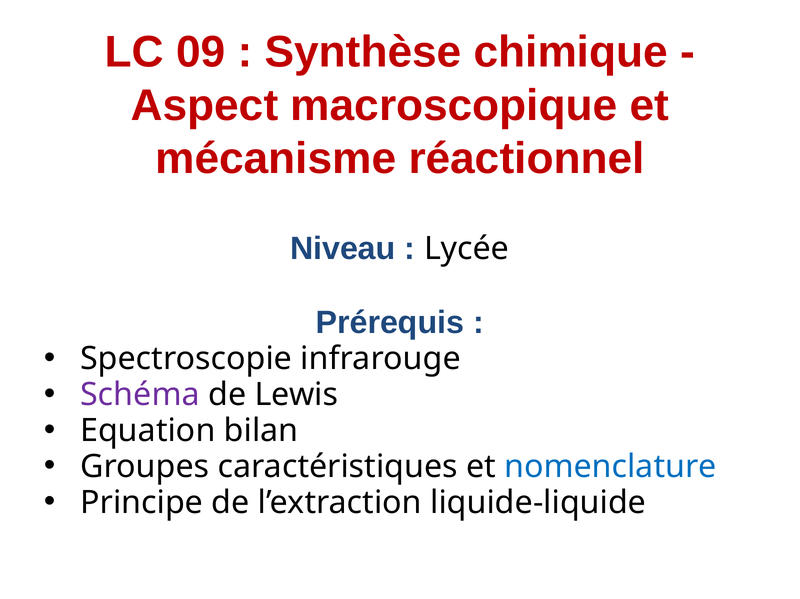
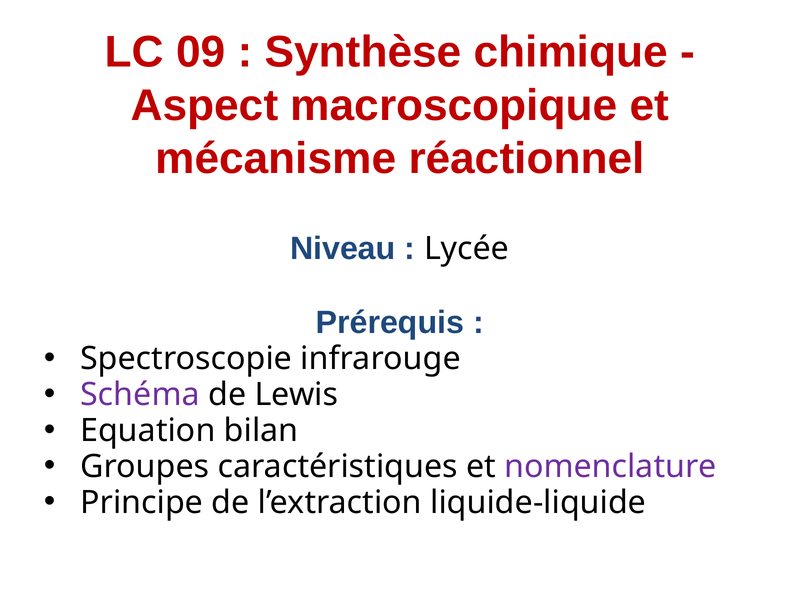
nomenclature colour: blue -> purple
